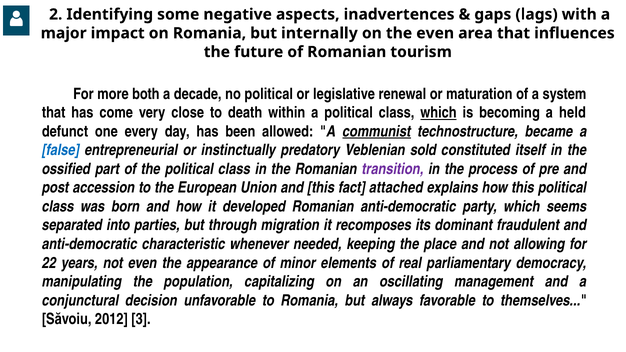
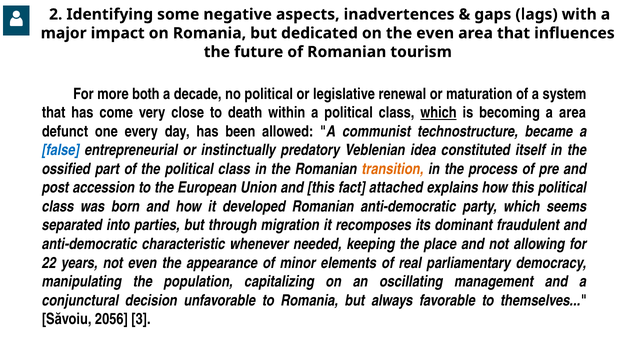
internally: internally -> dedicated
a held: held -> area
communist underline: present -> none
sold: sold -> idea
transition colour: purple -> orange
2012: 2012 -> 2056
